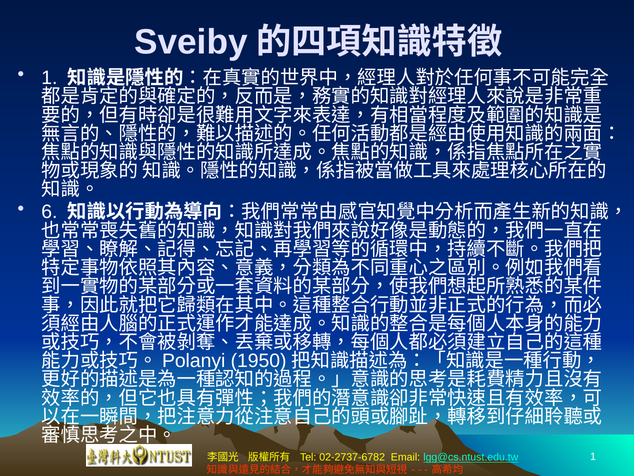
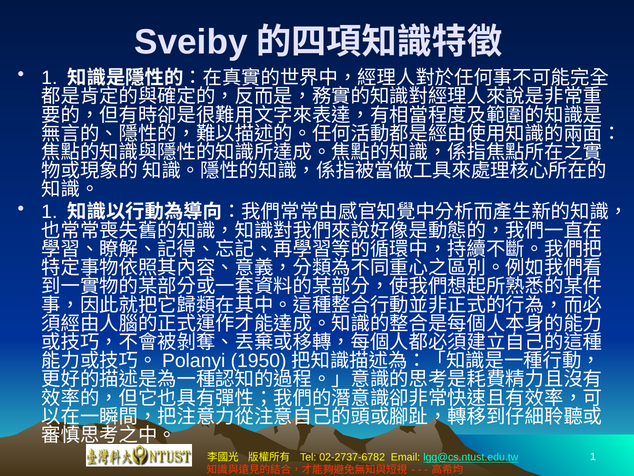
6 at (49, 212): 6 -> 1
